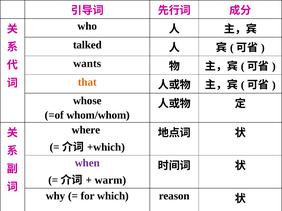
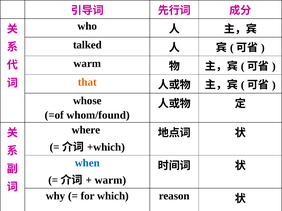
wants at (87, 64): wants -> warm
whom/whom: whom/whom -> whom/found
when colour: purple -> blue
